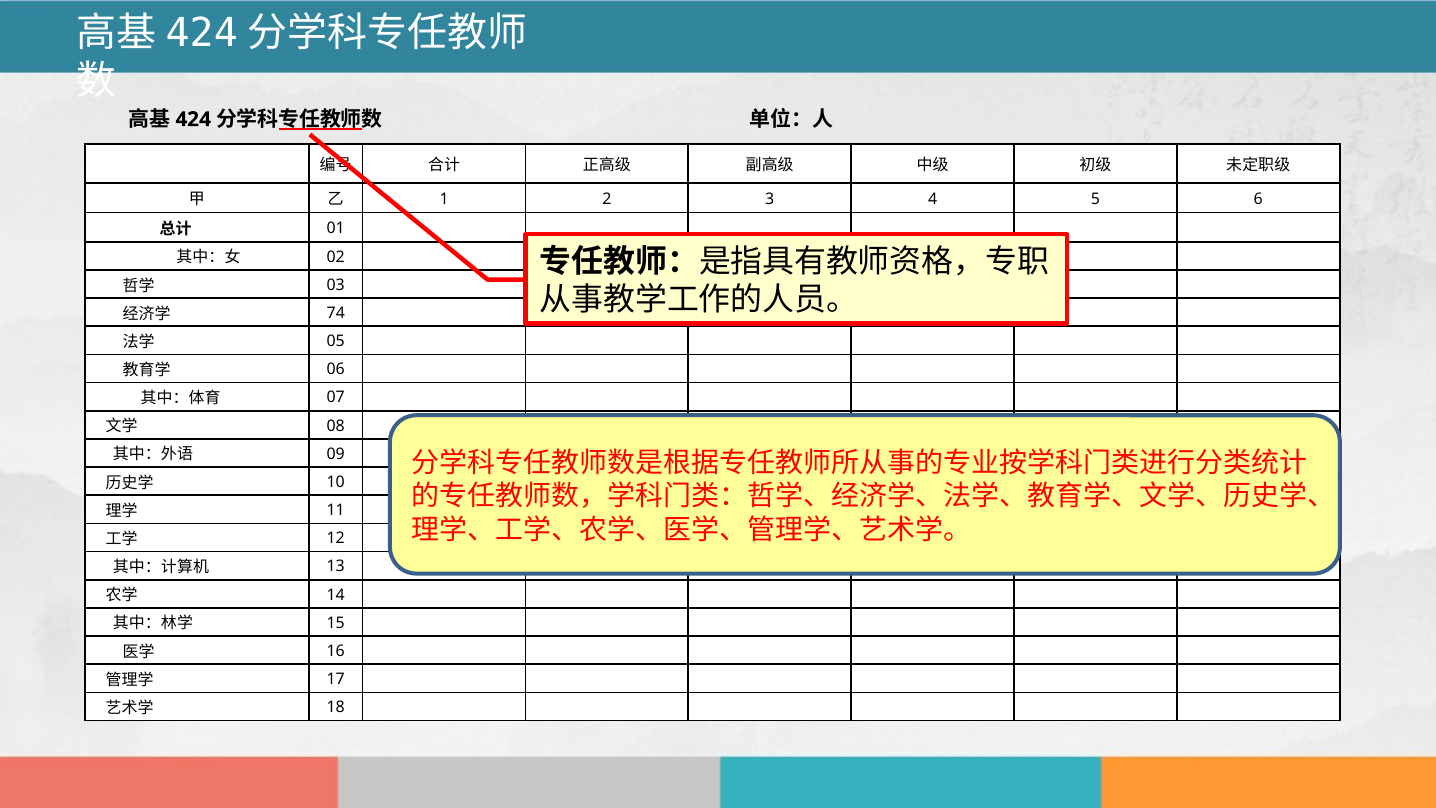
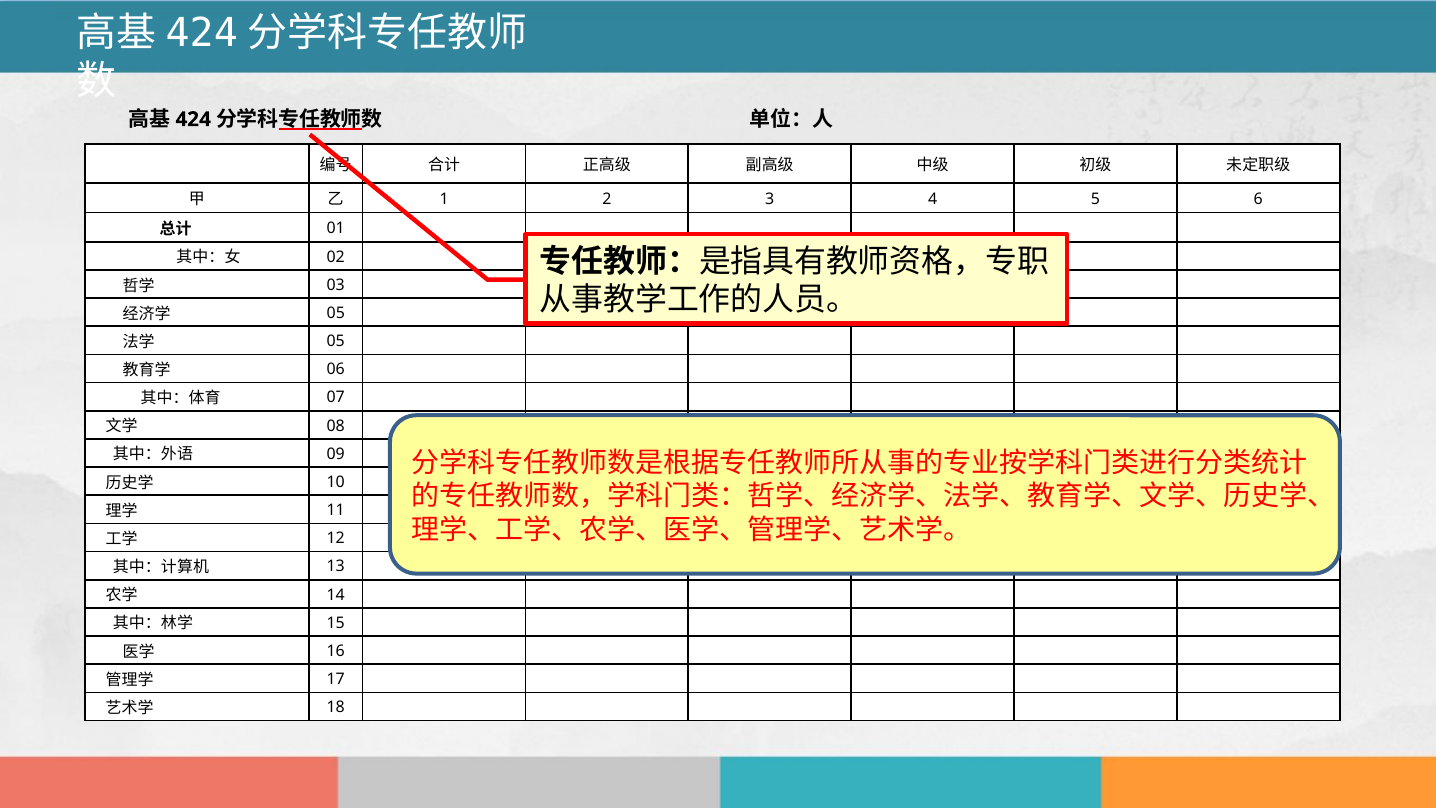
74 at (336, 313): 74 -> 05
